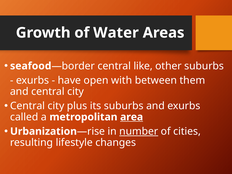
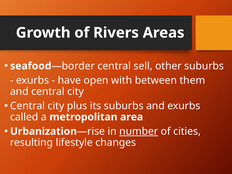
Water: Water -> Rivers
like: like -> sell
area underline: present -> none
